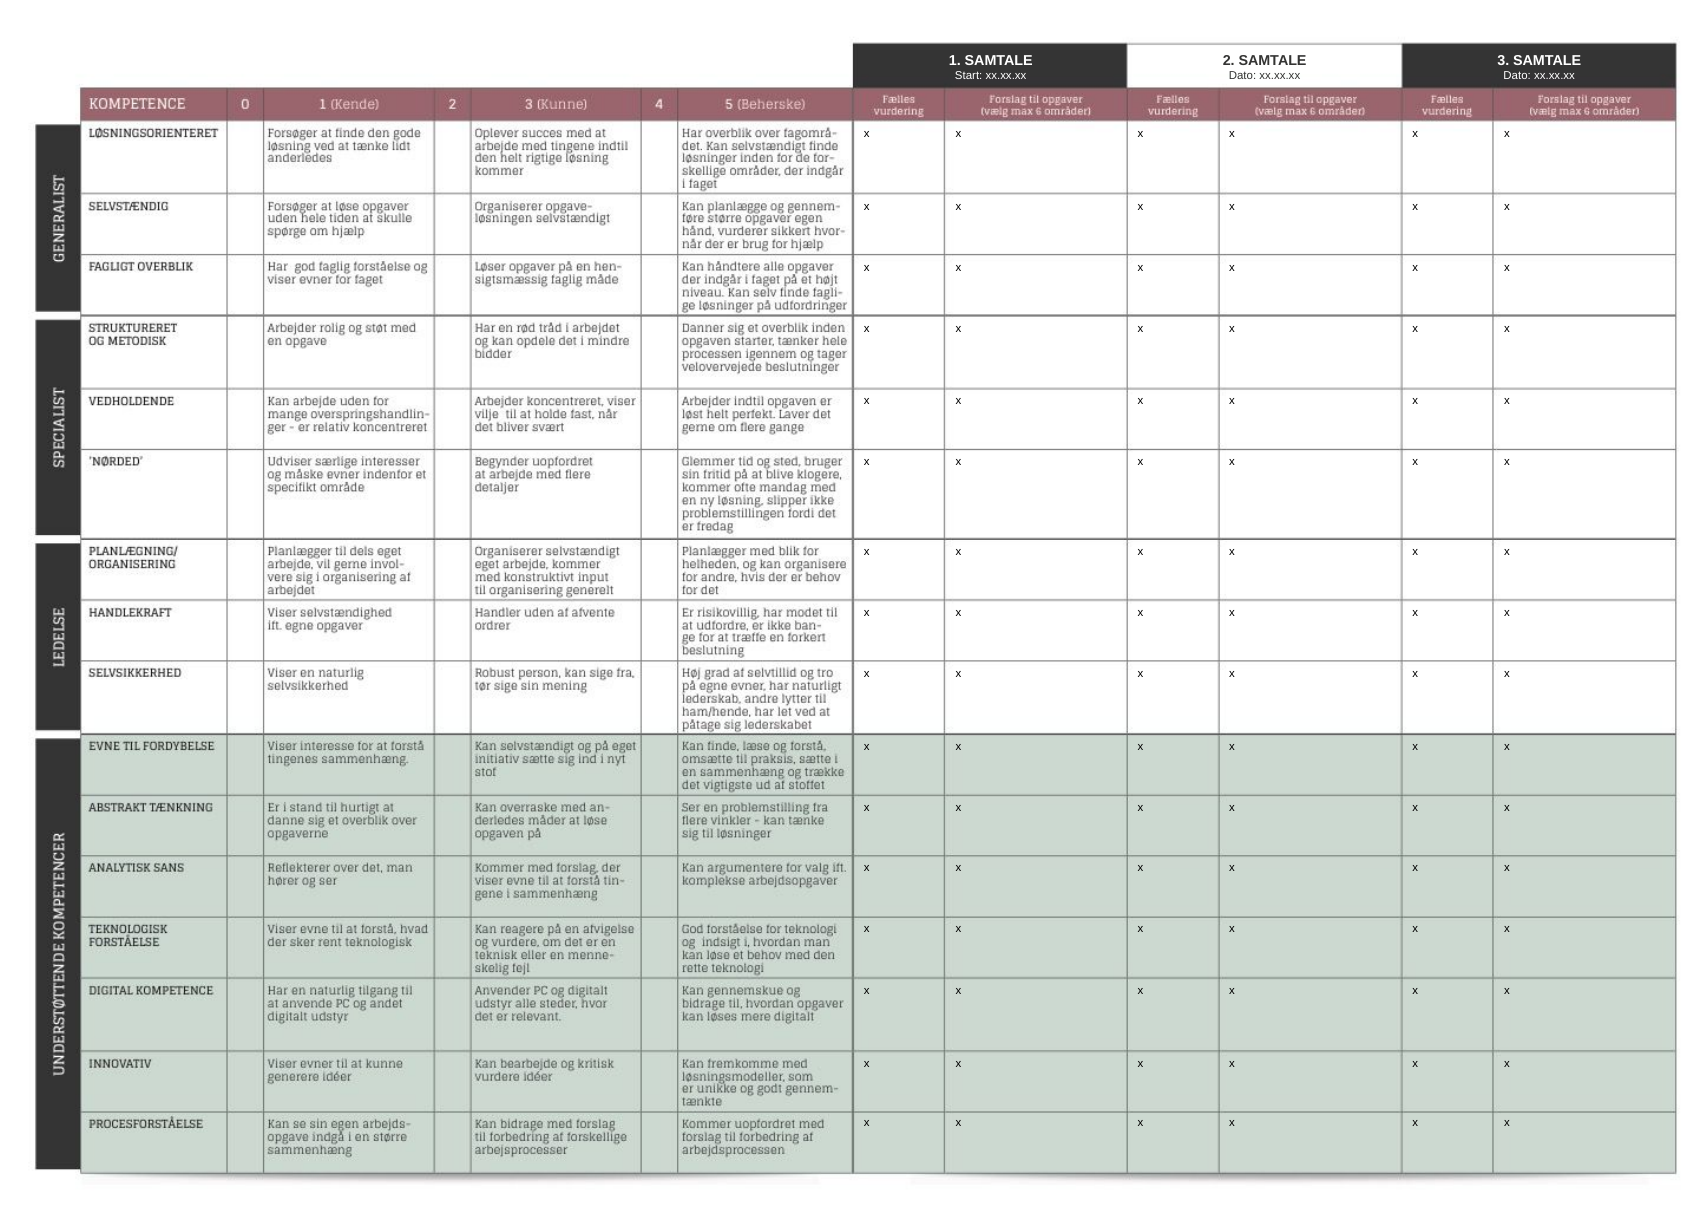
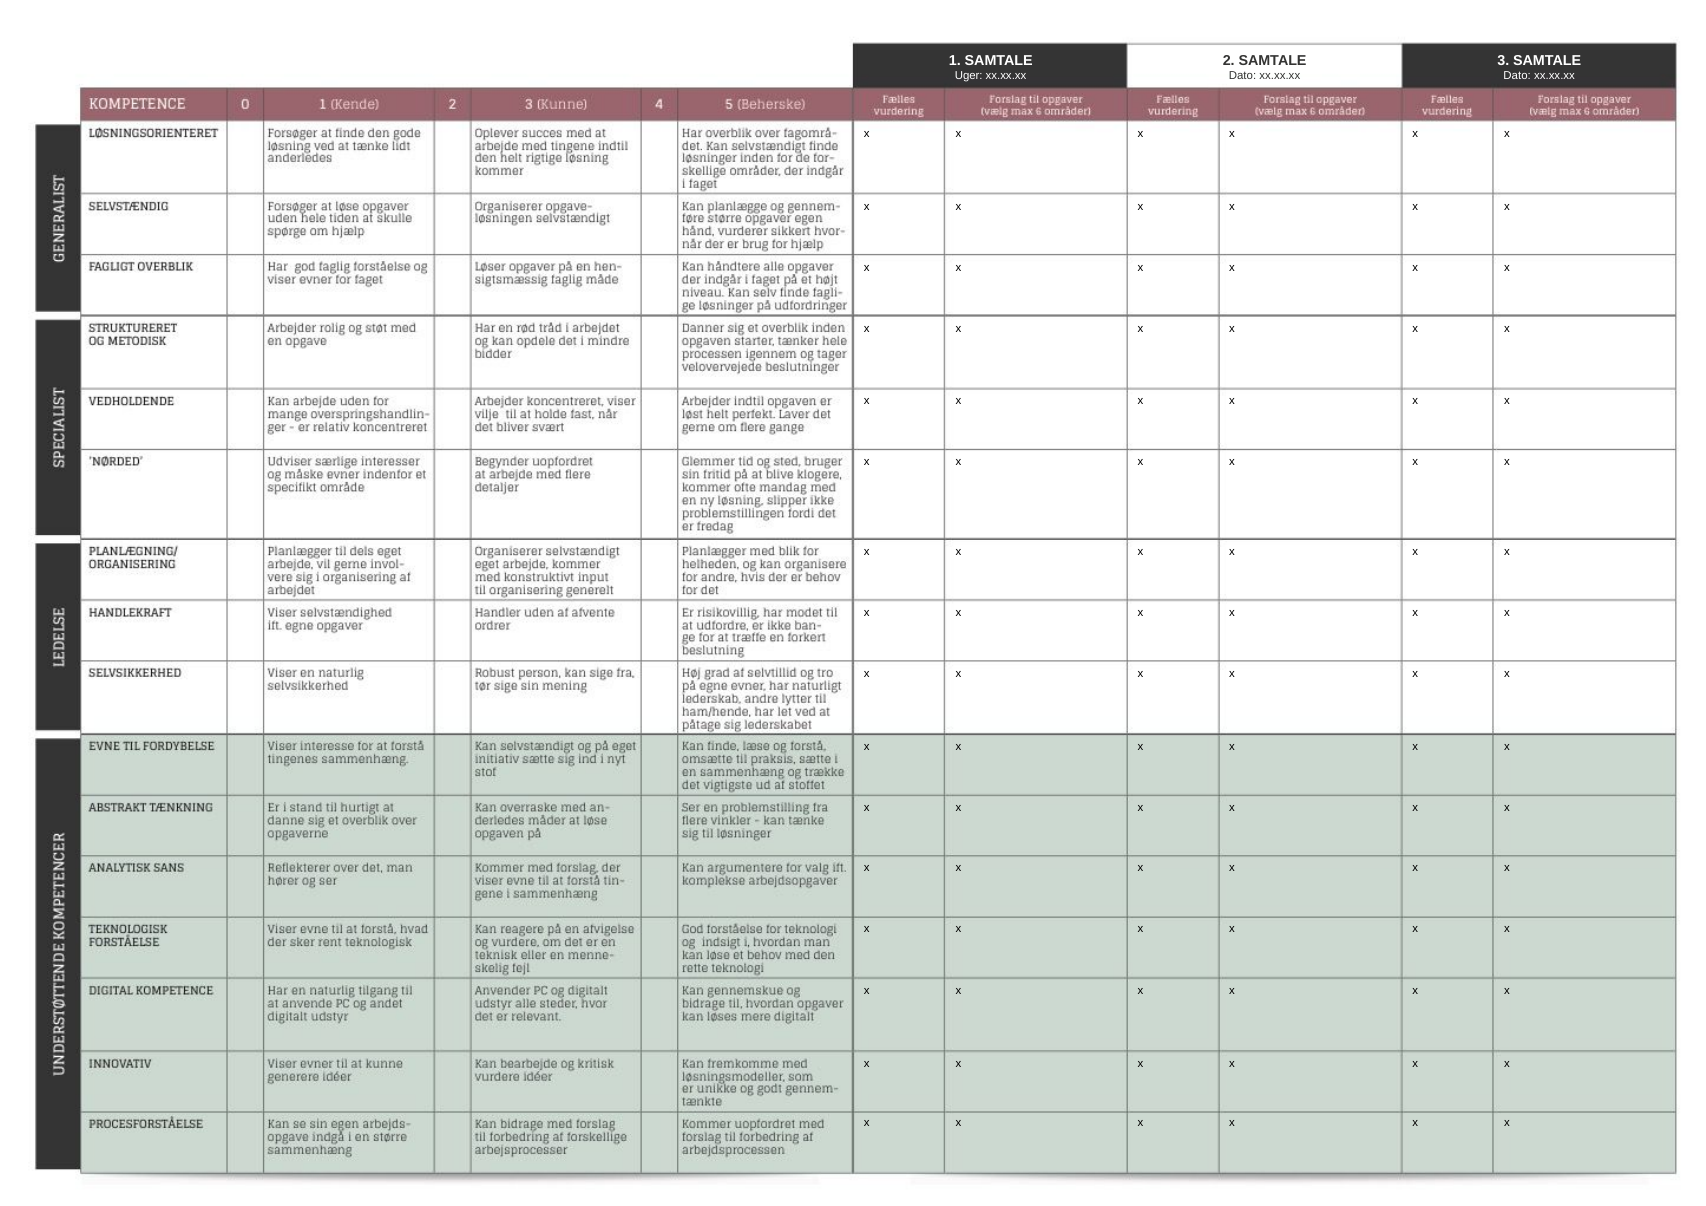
Start: Start -> Uger
